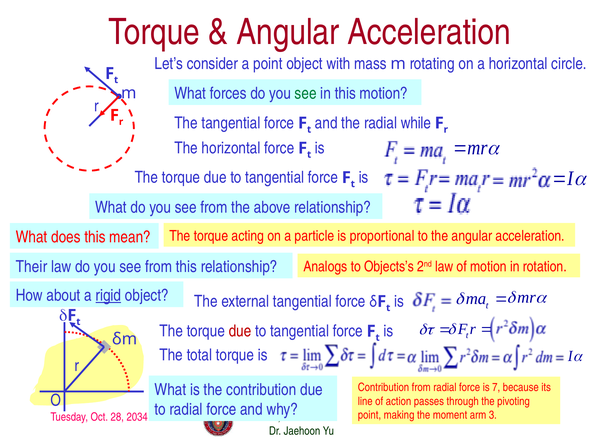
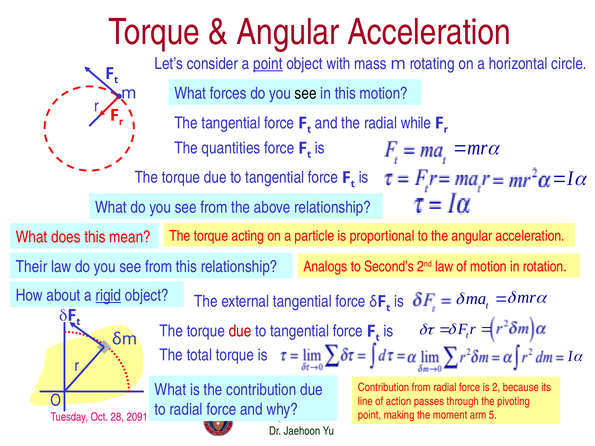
point at (268, 64) underline: none -> present
see at (306, 93) colour: green -> black
The horizontal: horizontal -> quantities
Objects’s: Objects’s -> Second’s
7: 7 -> 2
arm 3: 3 -> 5
2034: 2034 -> 2091
